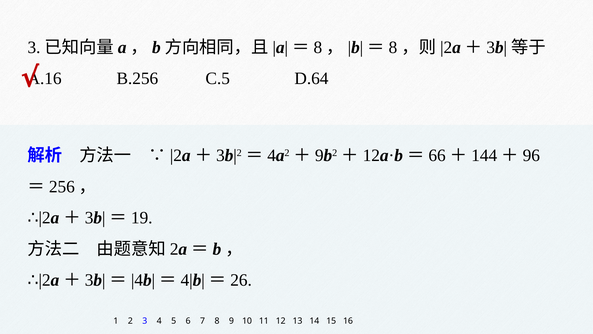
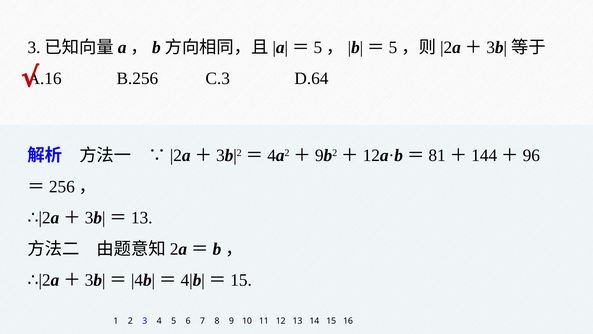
8 at (318, 47): 8 -> 5
8 at (393, 47): 8 -> 5
C.5: C.5 -> C.3
66: 66 -> 81
19 at (142, 218): 19 -> 13
26 at (241, 280): 26 -> 15
